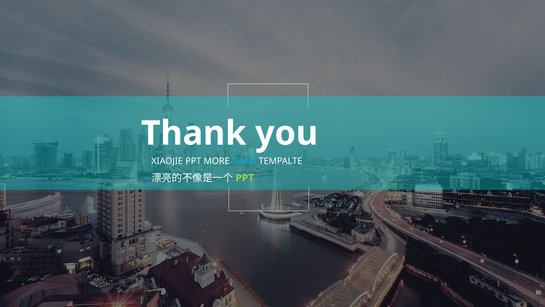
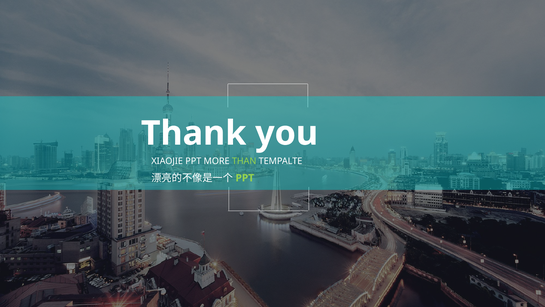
THAN colour: light blue -> light green
